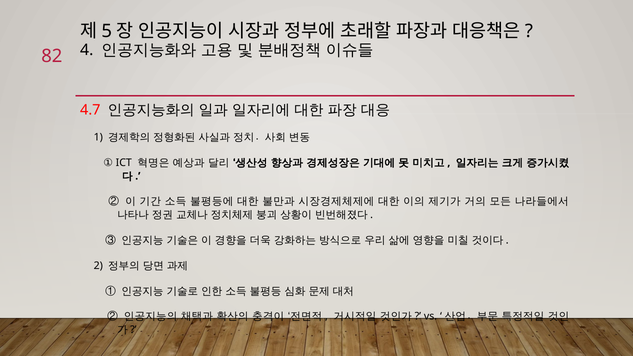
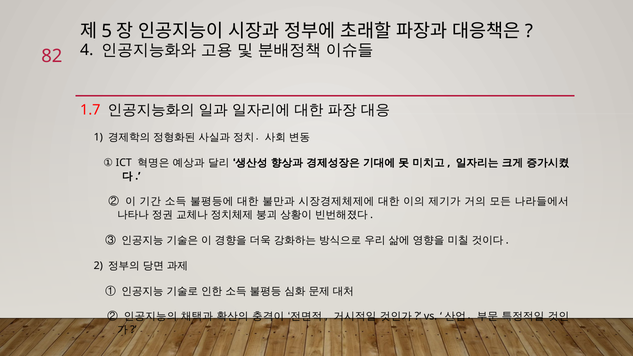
4.7: 4.7 -> 1.7
